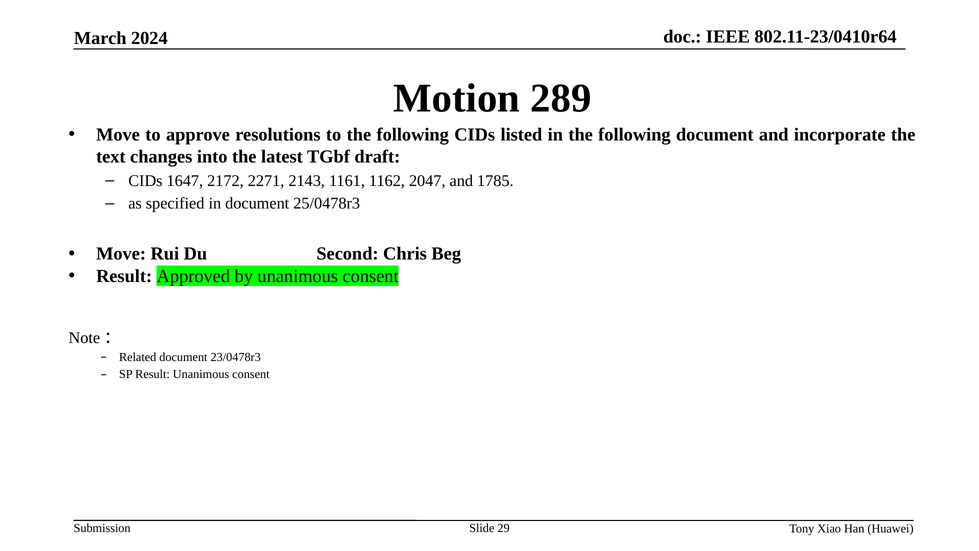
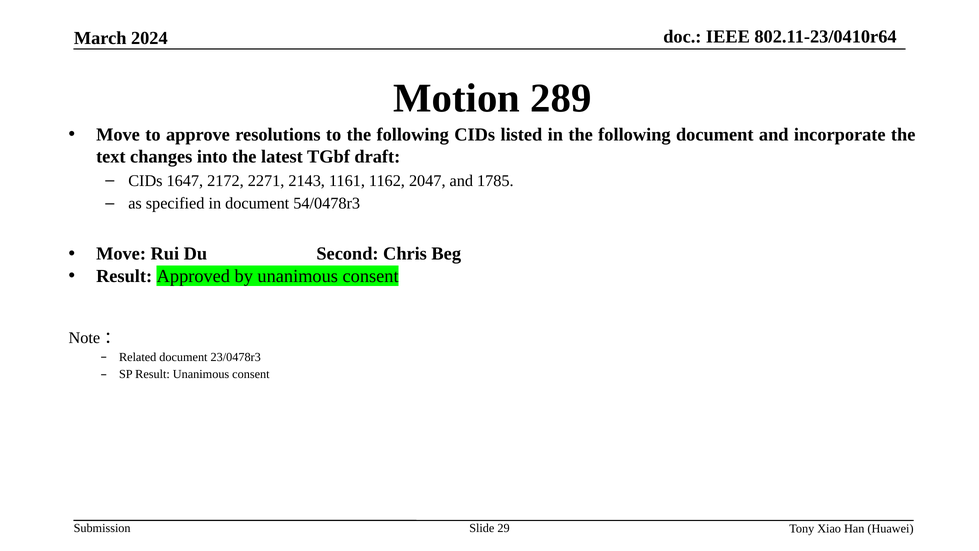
25/0478r3: 25/0478r3 -> 54/0478r3
